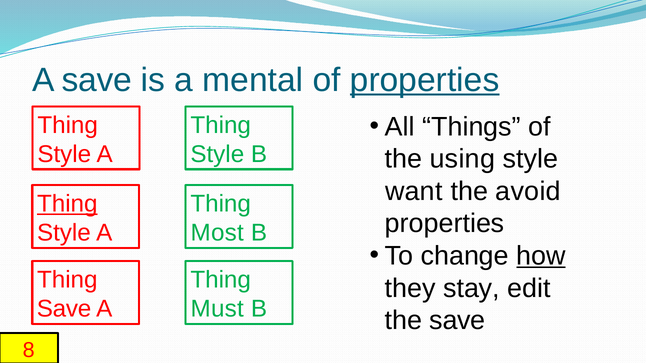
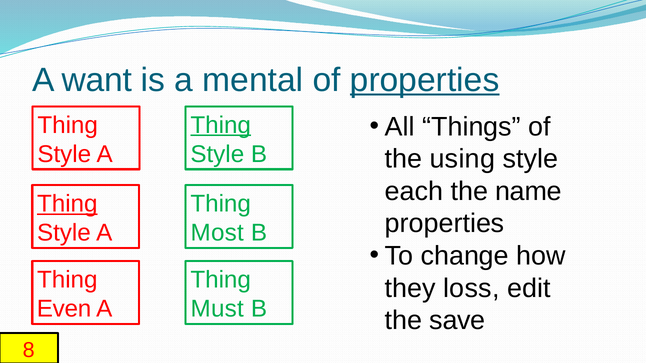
A save: save -> want
Thing at (221, 125) underline: none -> present
want: want -> each
avoid: avoid -> name
how underline: present -> none
stay: stay -> loss
Save at (64, 309): Save -> Even
